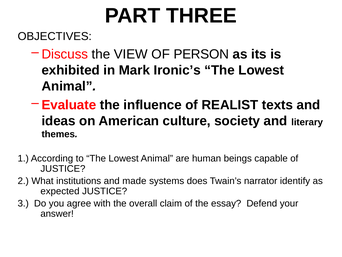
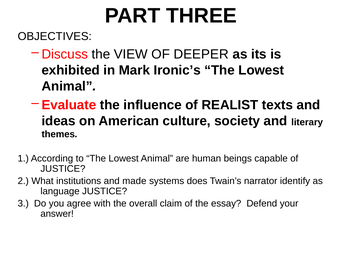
PERSON: PERSON -> DEEPER
expected: expected -> language
